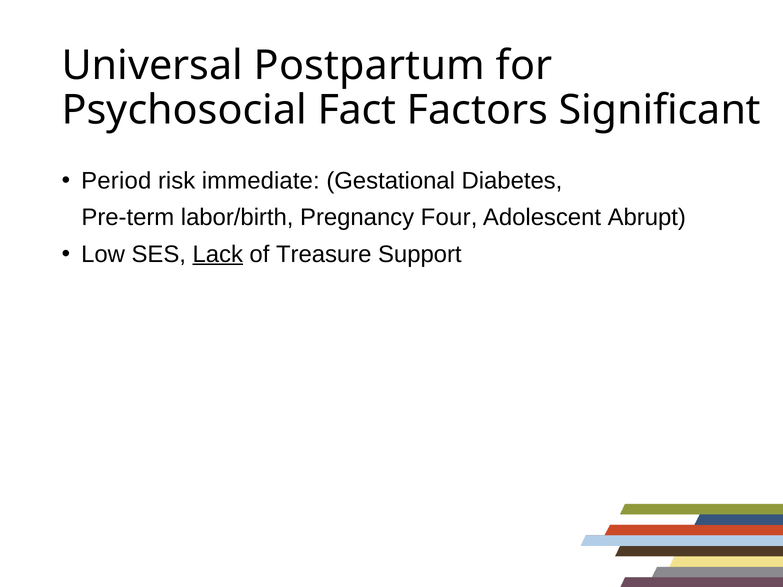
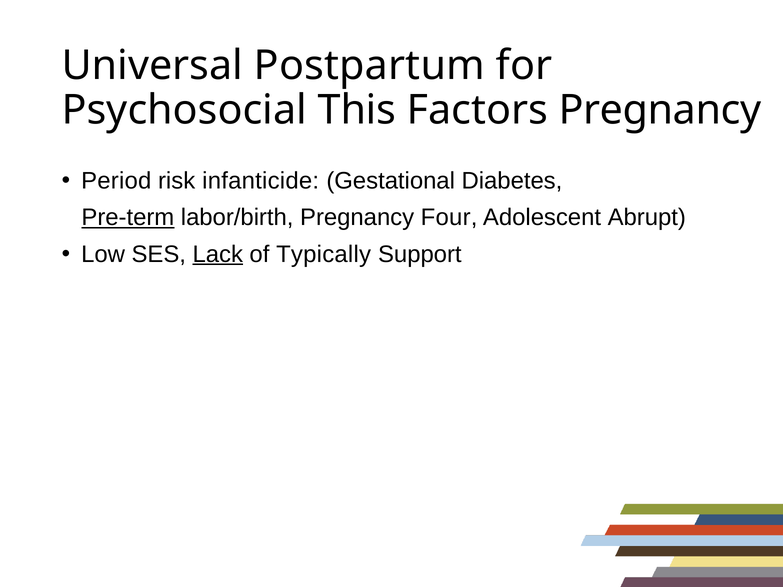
Fact: Fact -> This
Factors Significant: Significant -> Pregnancy
immediate: immediate -> infanticide
Pre-term underline: none -> present
Treasure: Treasure -> Typically
